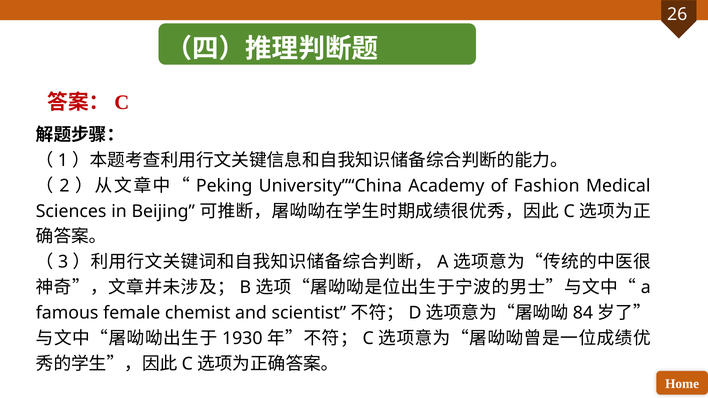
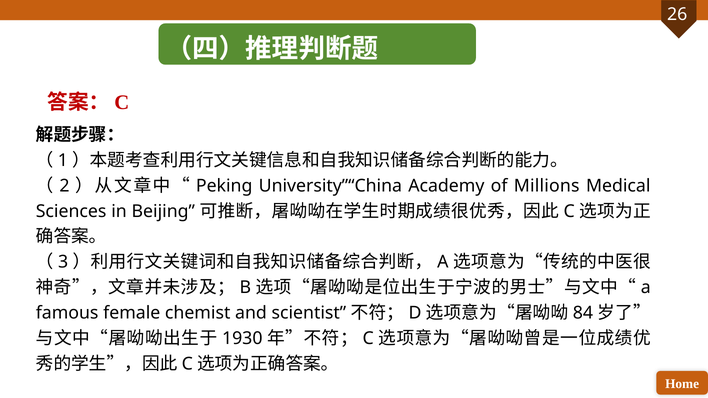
Fashion: Fashion -> Millions
